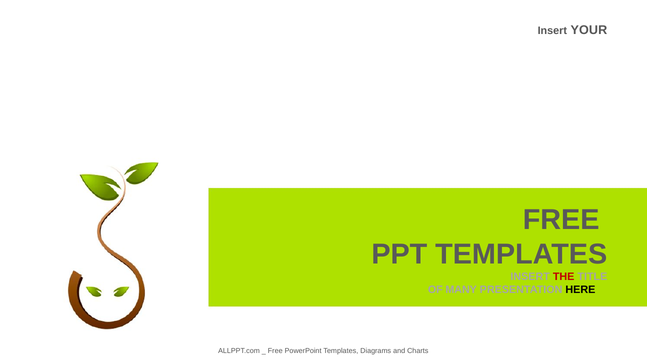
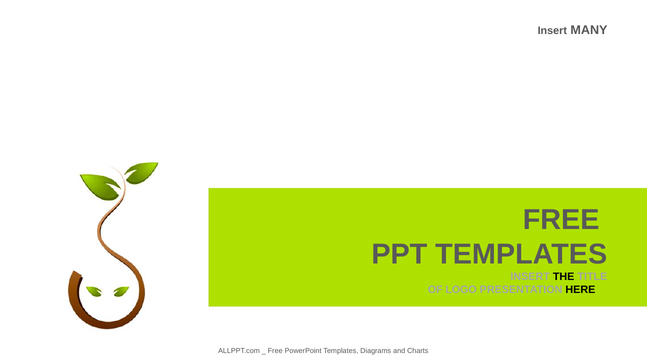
YOUR: YOUR -> MANY
THE colour: red -> black
MANY: MANY -> LOGO
